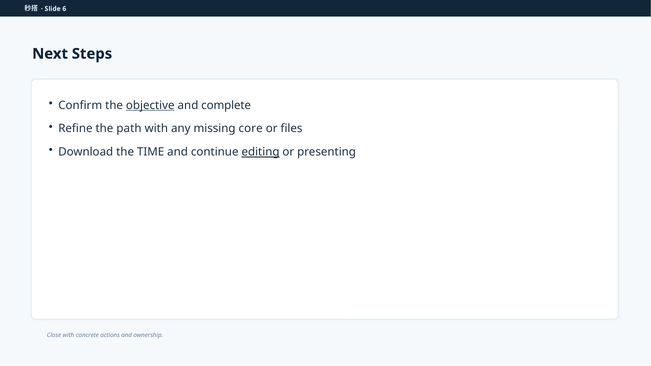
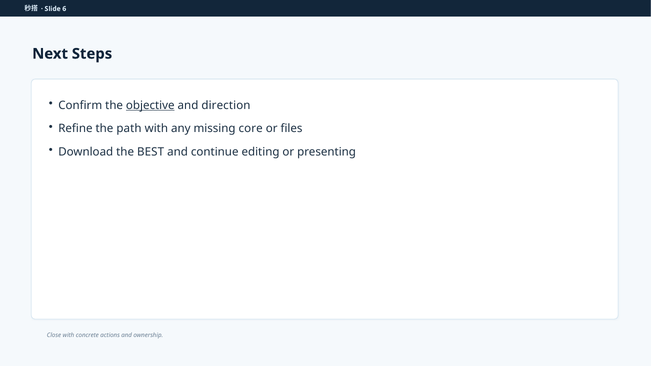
complete: complete -> direction
TIME: TIME -> BEST
editing underline: present -> none
